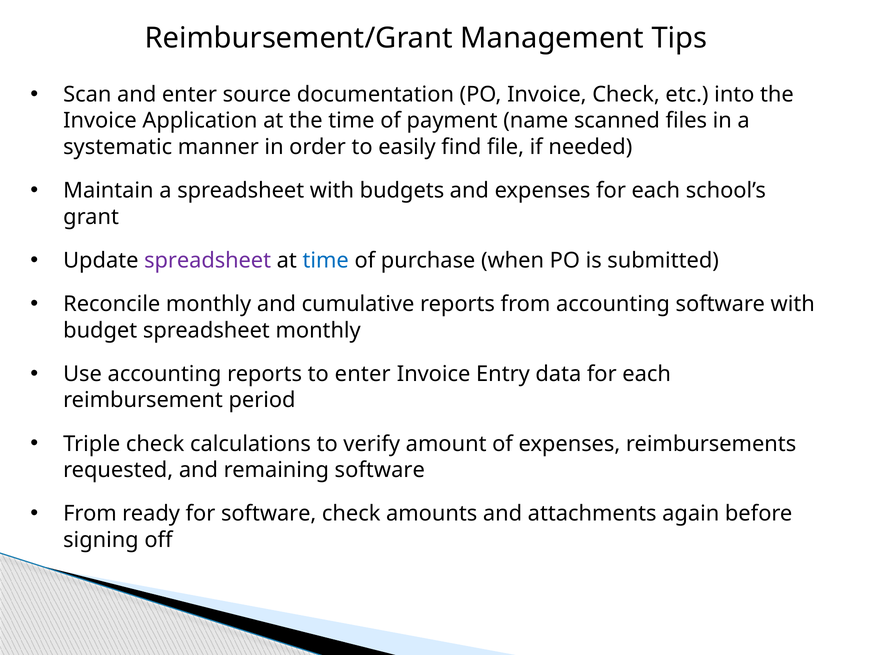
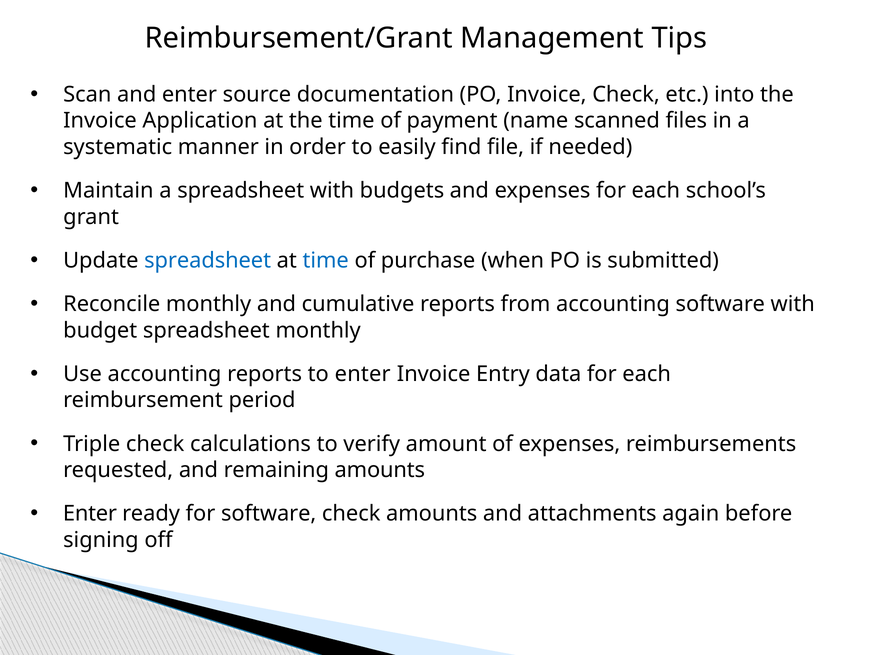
spreadsheet at (208, 261) colour: purple -> blue
remaining software: software -> amounts
From at (90, 514): From -> Enter
